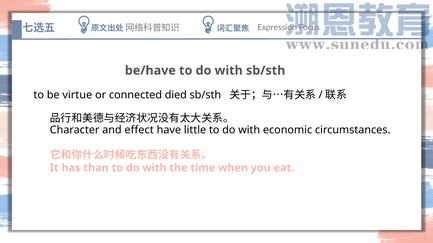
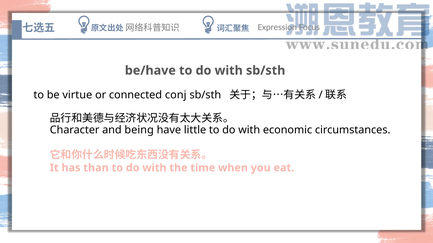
died: died -> conj
effect: effect -> being
